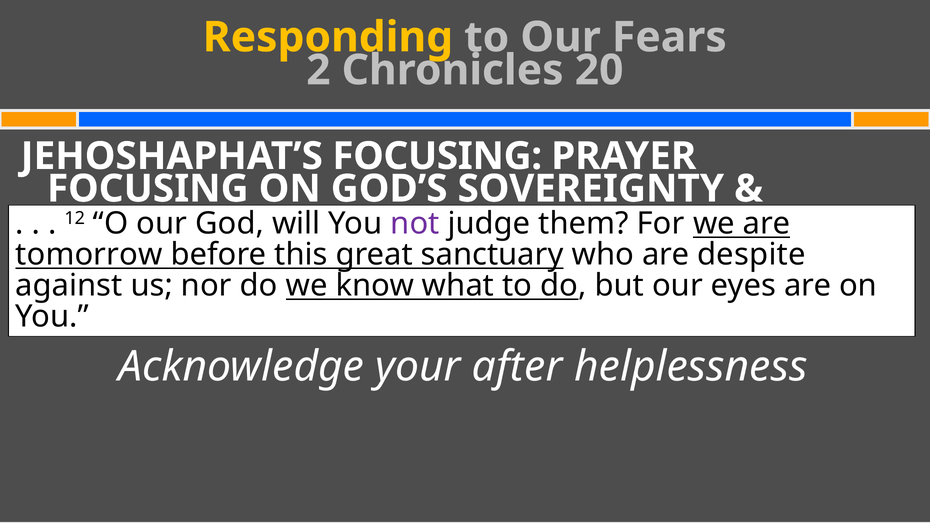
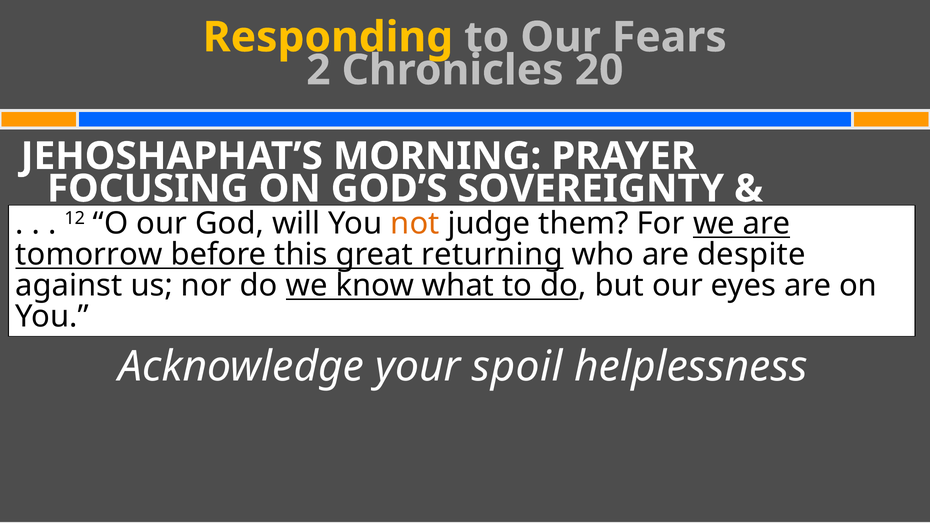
JEHOSHAPHAT’S FOCUSING: FOCUSING -> MORNING
not colour: purple -> orange
sanctuary: sanctuary -> returning
after: after -> spoil
